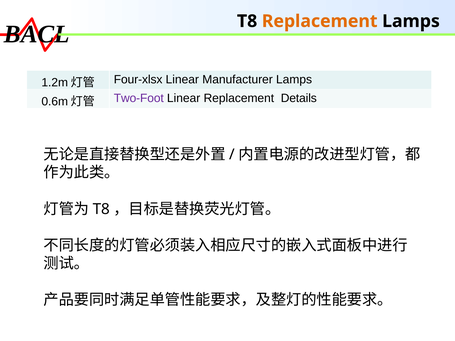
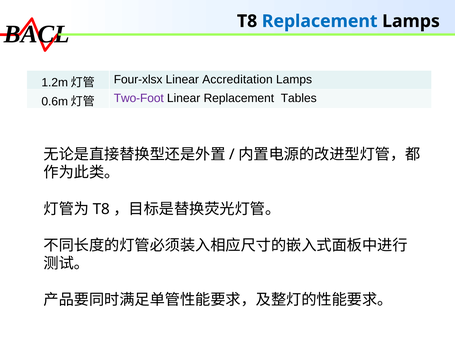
Replacement at (320, 21) colour: orange -> blue
Manufacturer: Manufacturer -> Accreditation
Details: Details -> Tables
